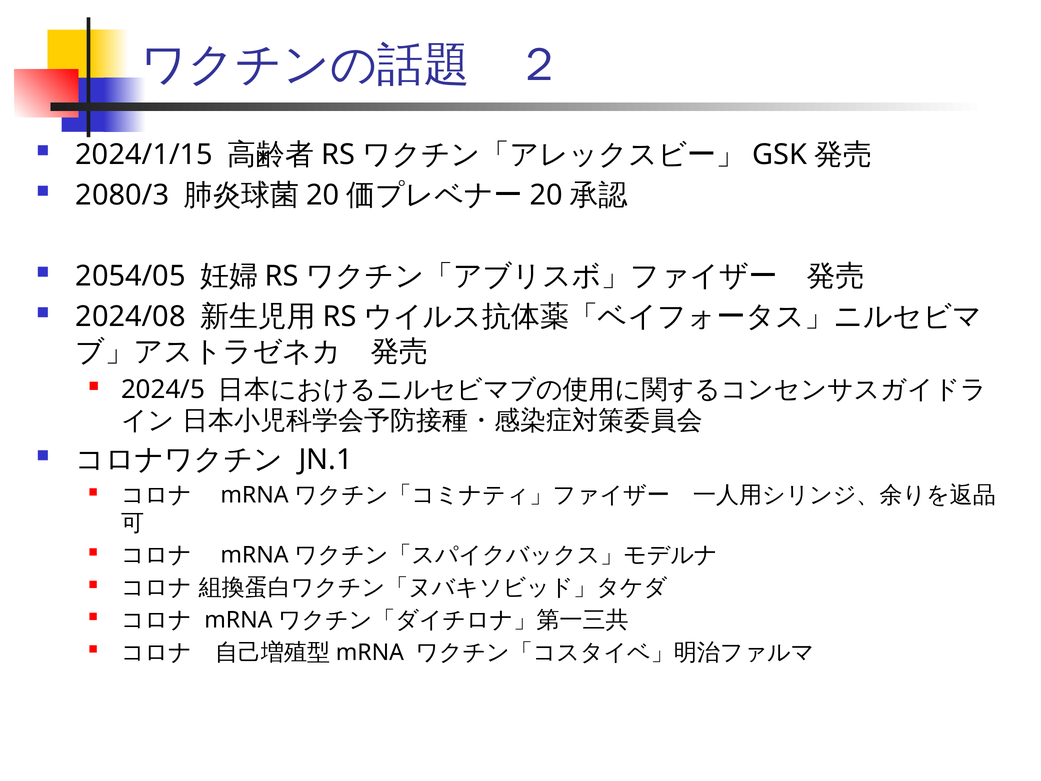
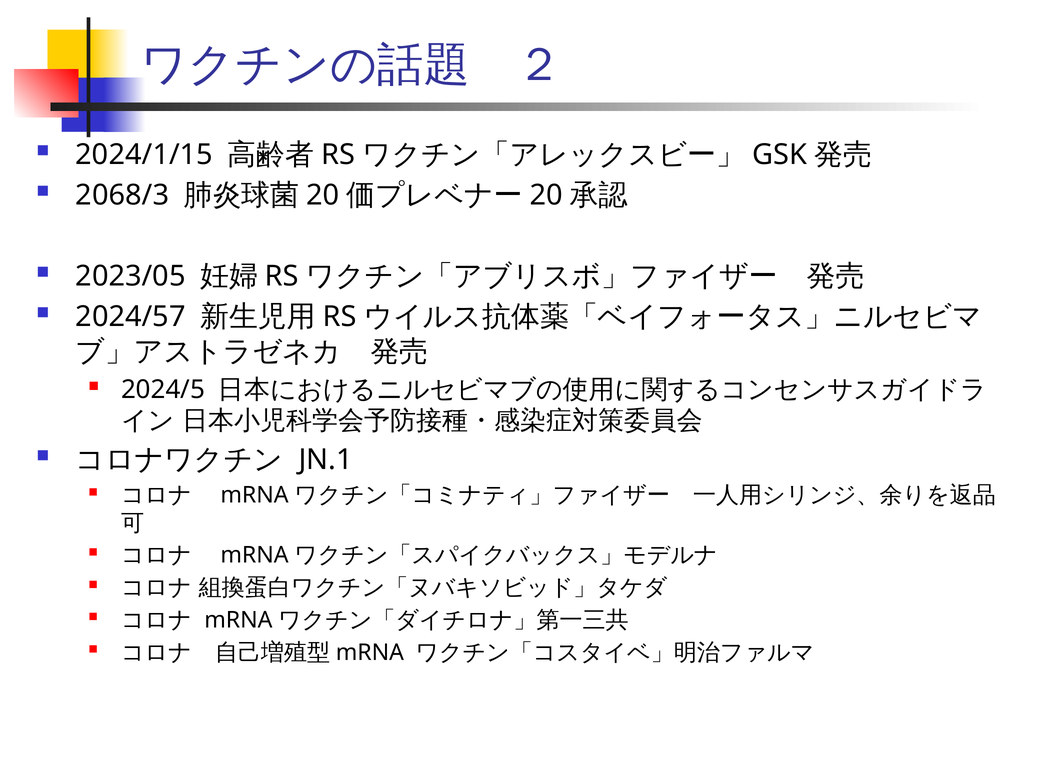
2080/3: 2080/3 -> 2068/3
2054/05: 2054/05 -> 2023/05
2024/08: 2024/08 -> 2024/57
